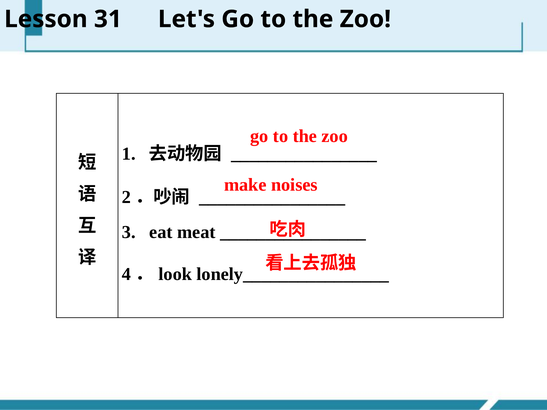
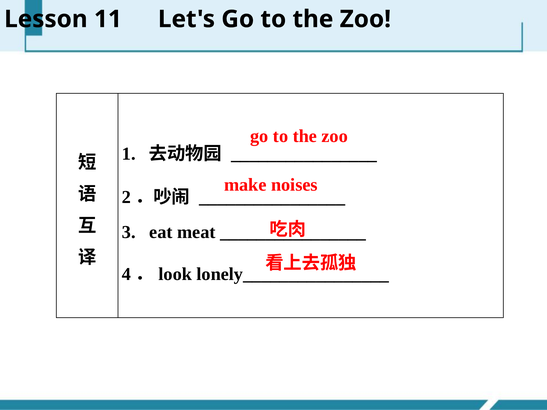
31: 31 -> 11
